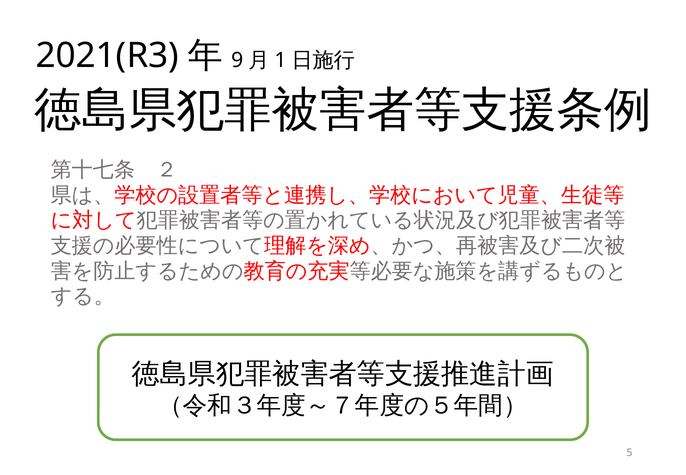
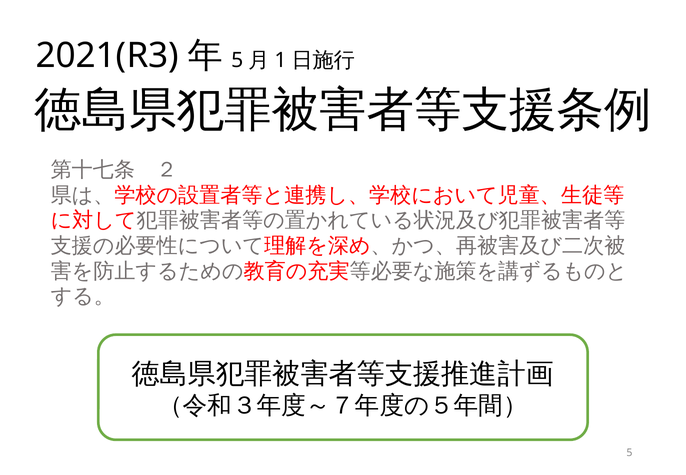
9 at (237, 60): 9 -> 5
